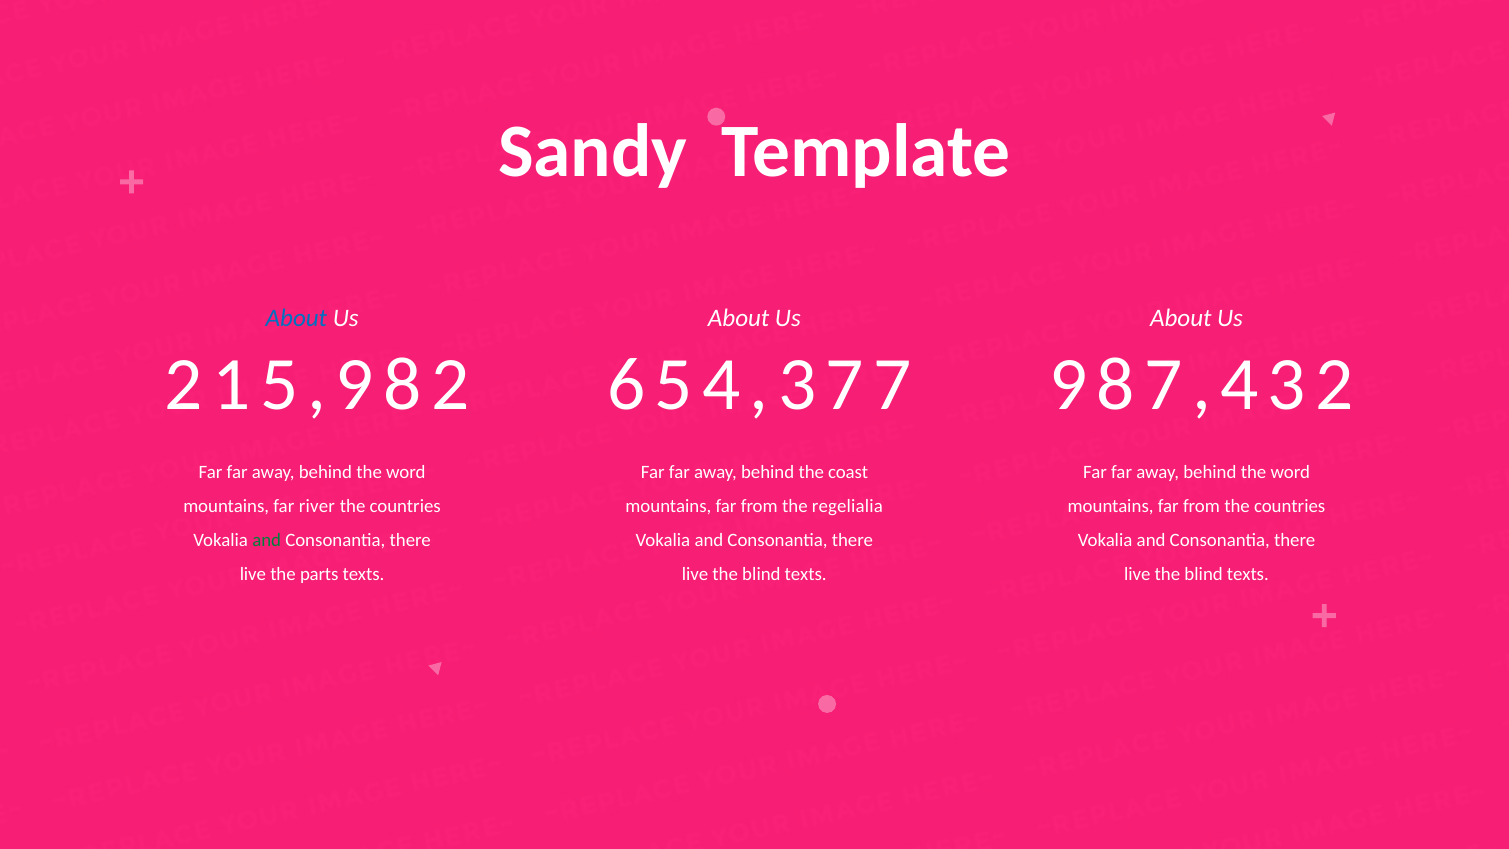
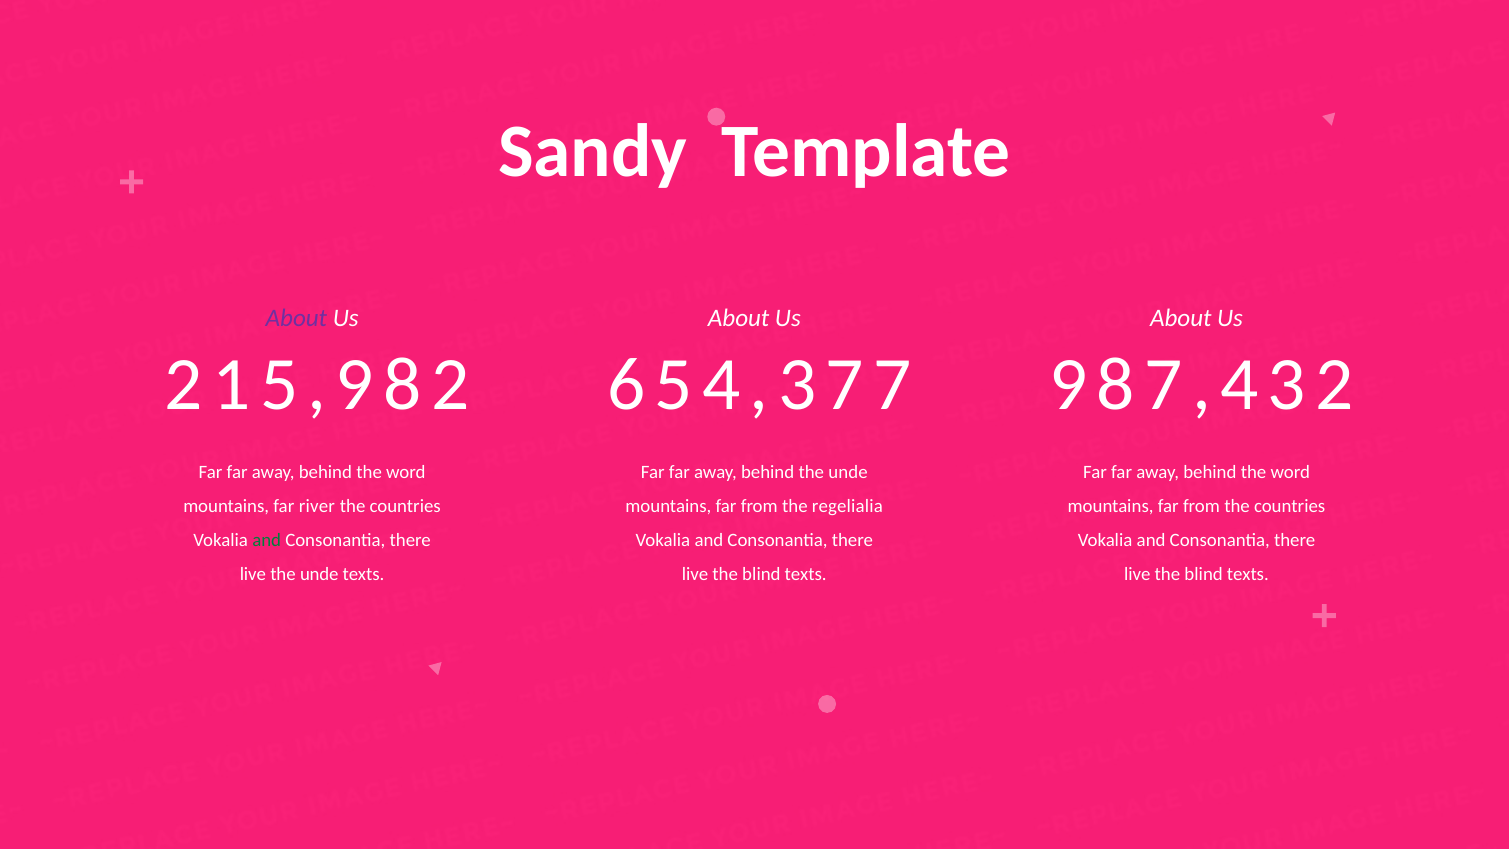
About at (296, 318) colour: blue -> purple
behind the coast: coast -> unde
live the parts: parts -> unde
